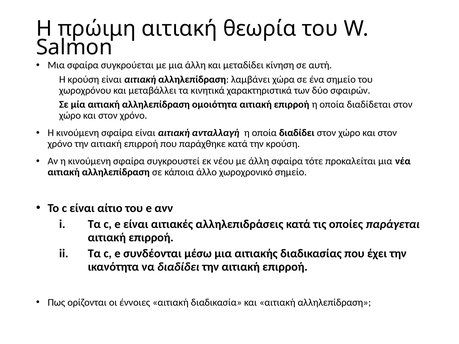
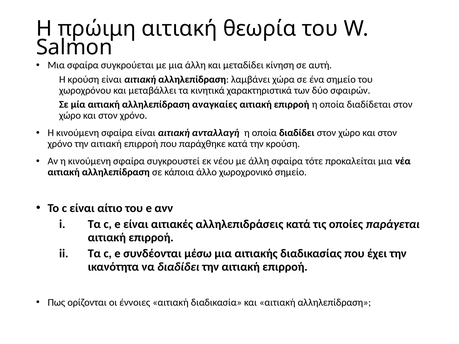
ομοιότητα: ομοιότητα -> αναγκαίες
